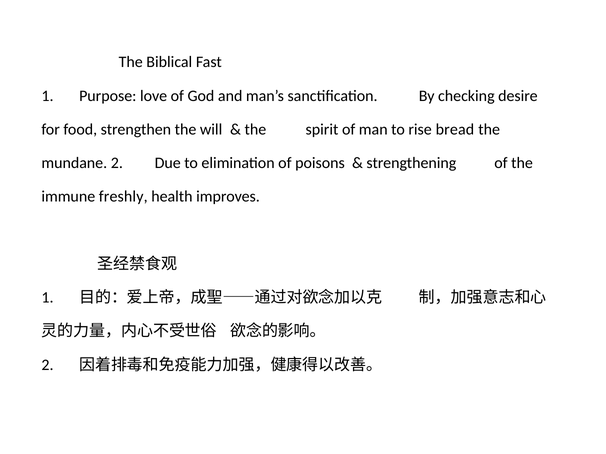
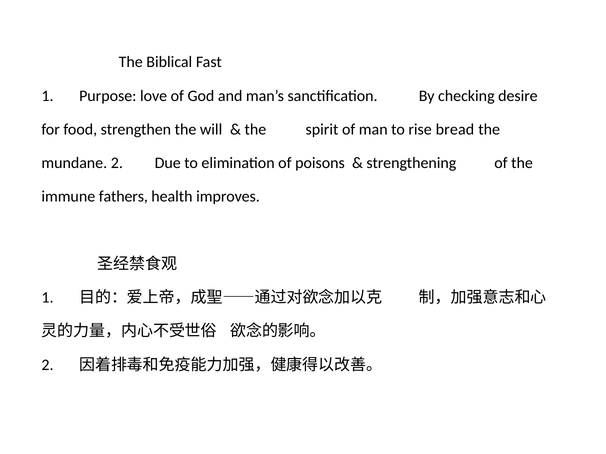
freshly: freshly -> fathers
